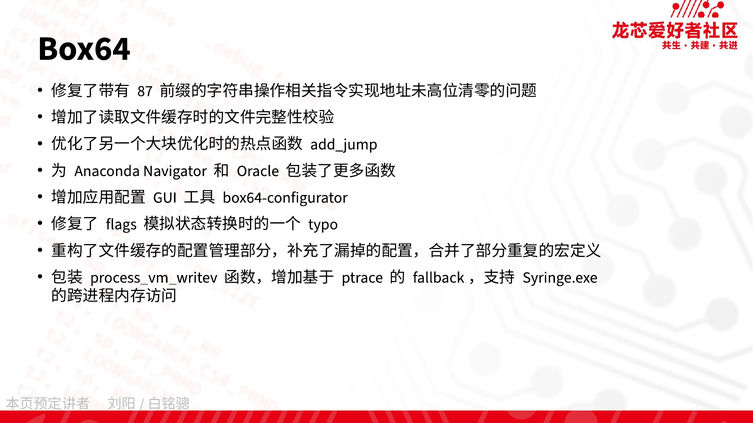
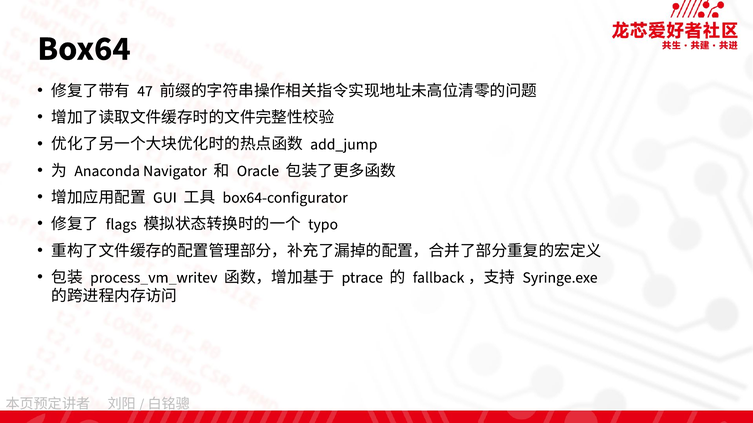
87: 87 -> 47
